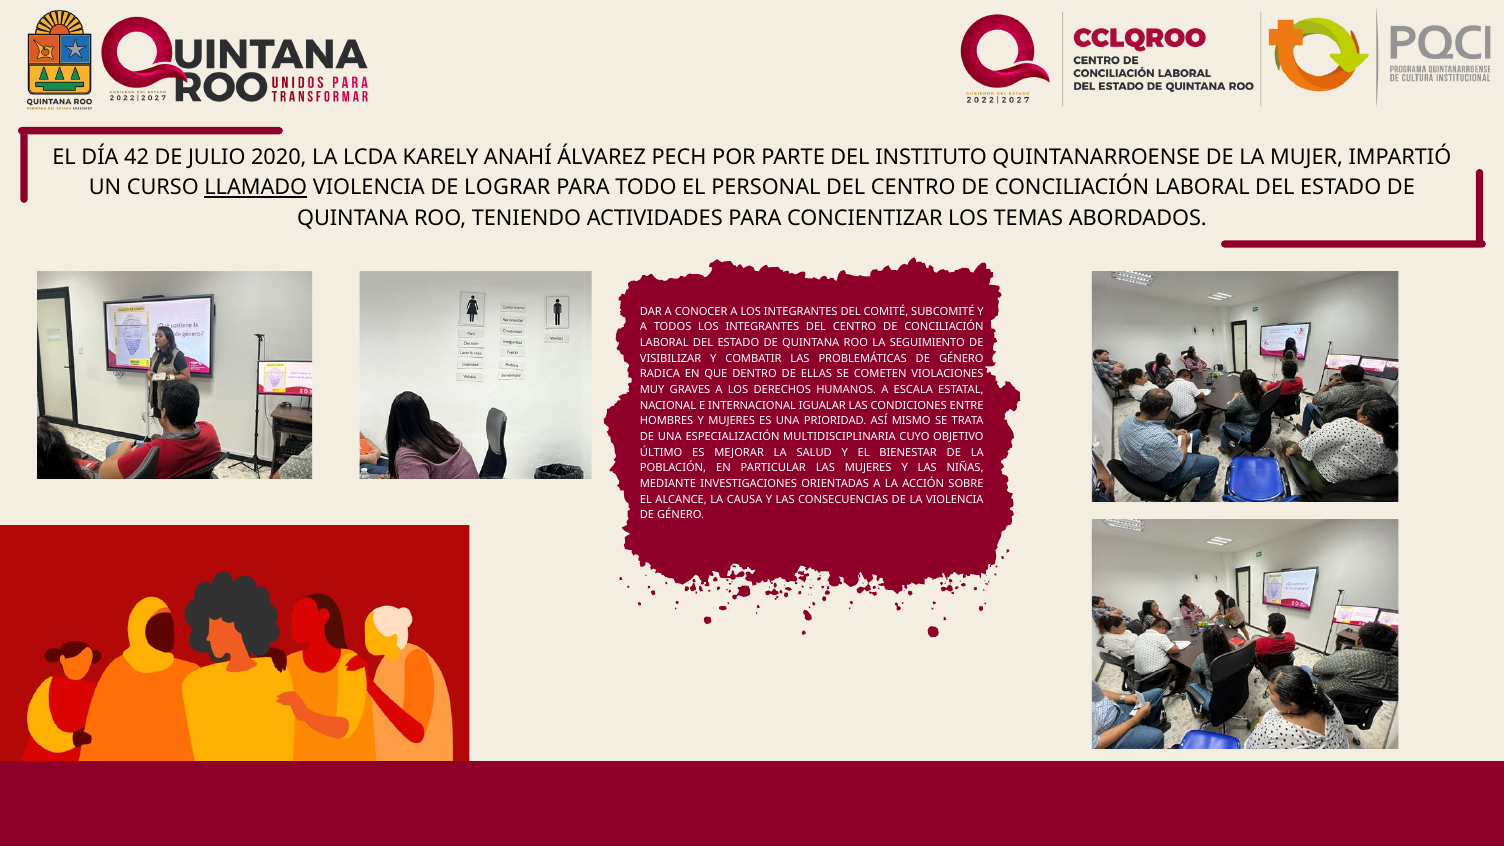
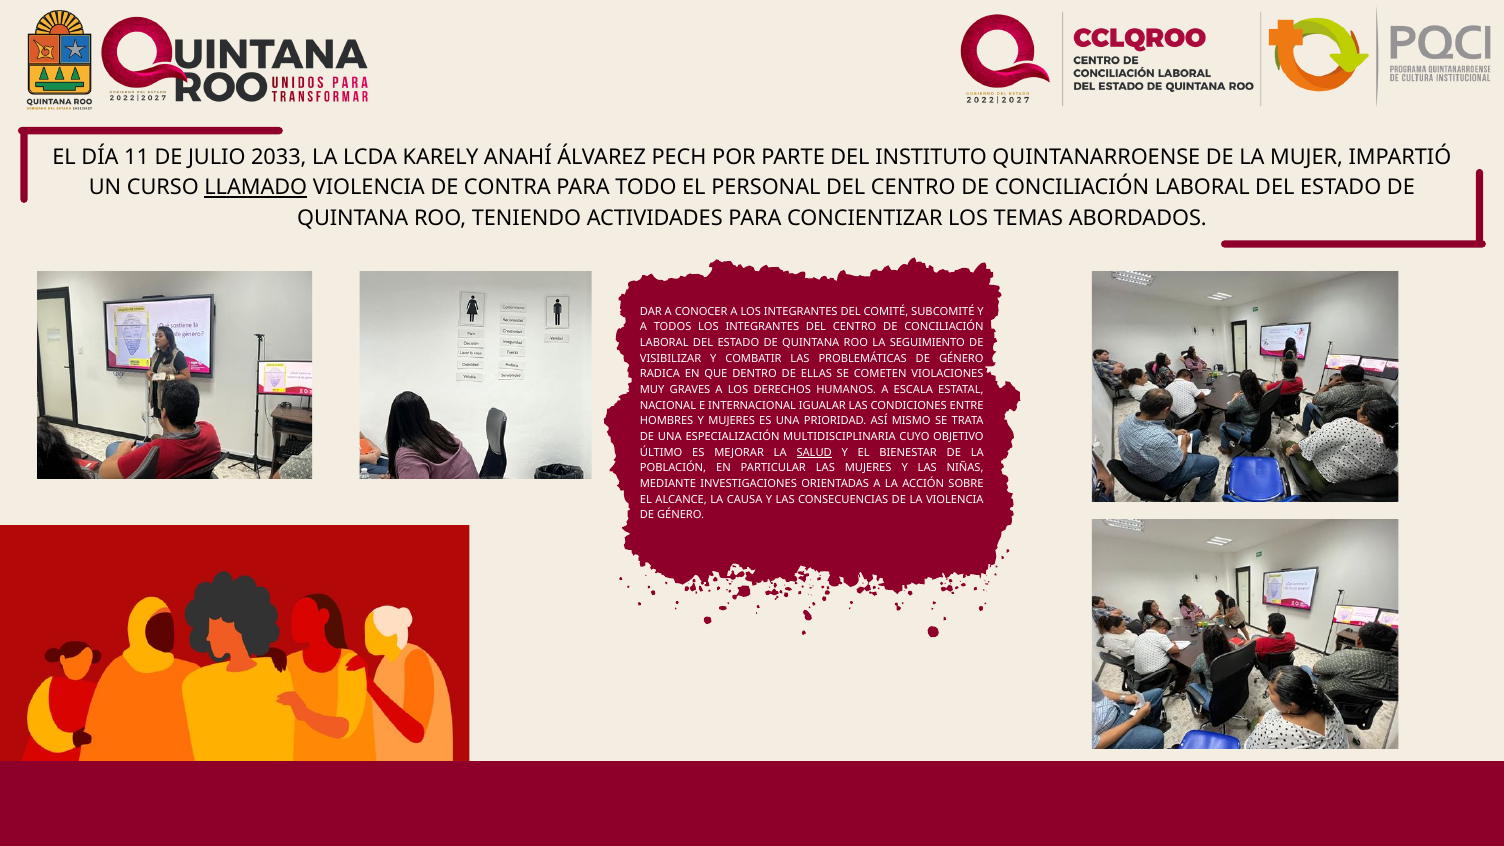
42: 42 -> 11
2020: 2020 -> 2033
LOGRAR: LOGRAR -> CONTRA
SALUD underline: none -> present
